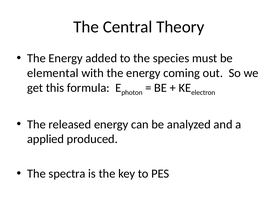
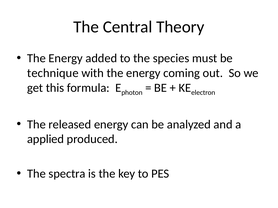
elemental: elemental -> technique
